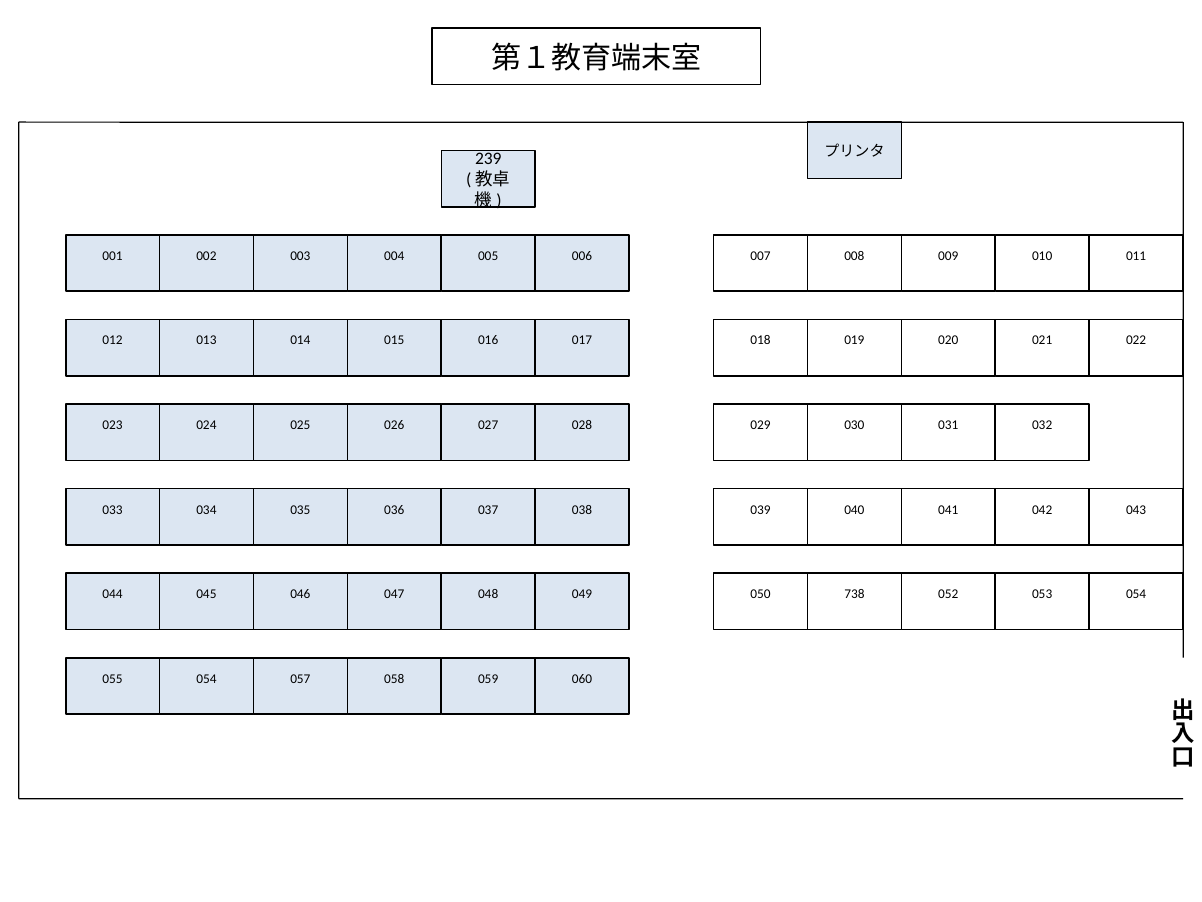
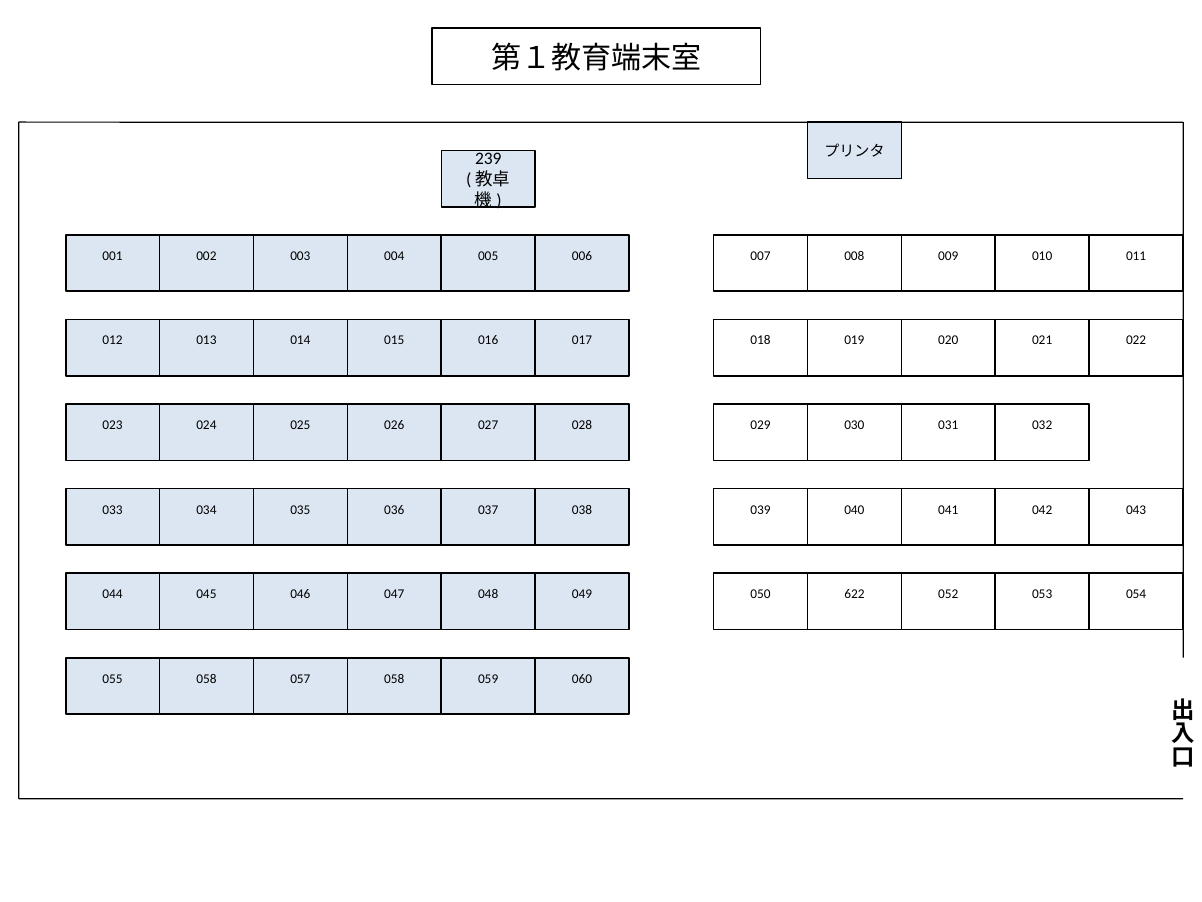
738: 738 -> 622
055 054: 054 -> 058
